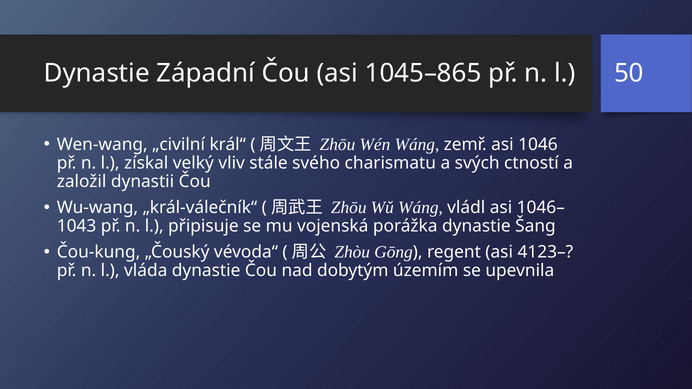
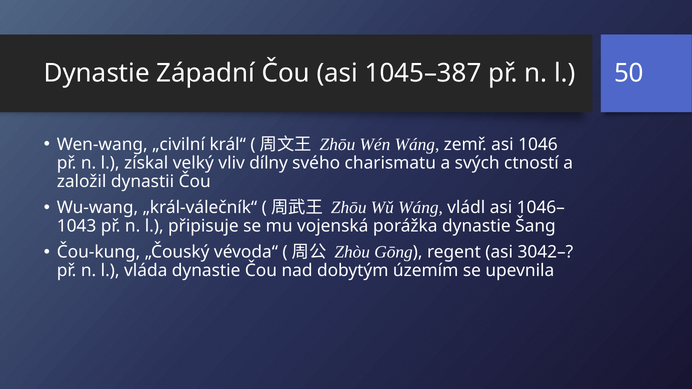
1045–865: 1045–865 -> 1045–387
stále: stále -> dílny
4123–: 4123– -> 3042–
